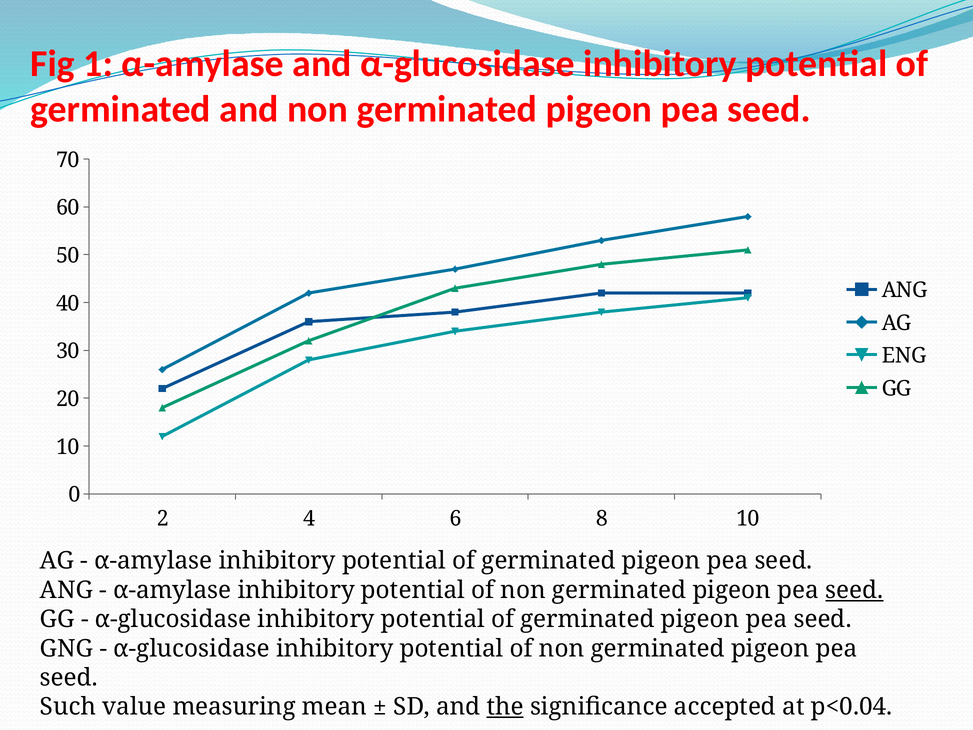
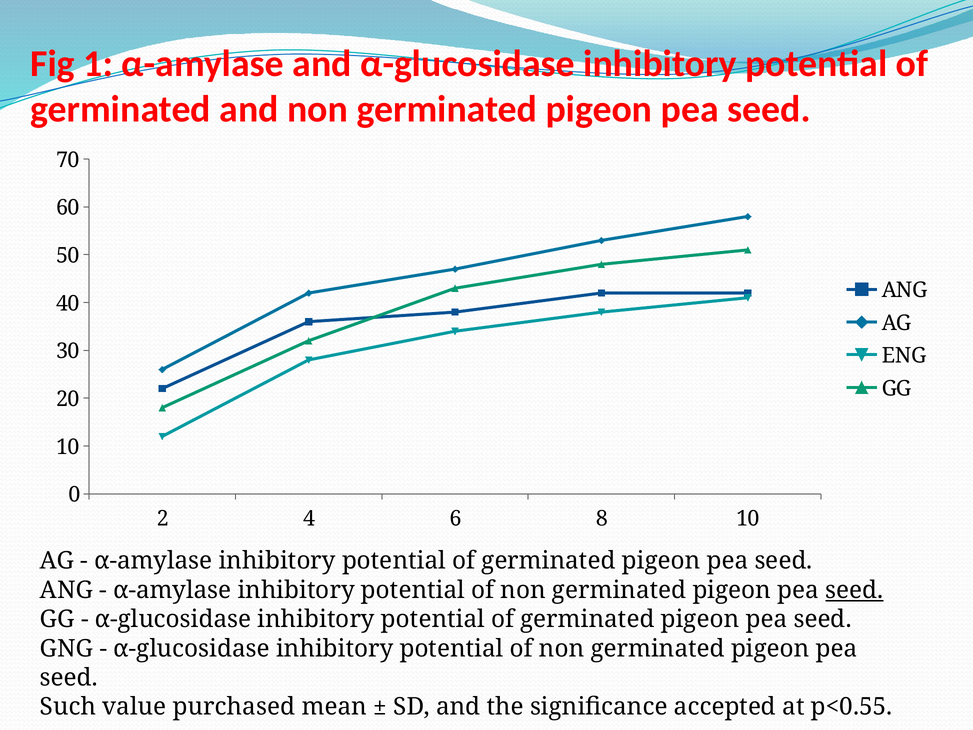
measuring: measuring -> purchased
the underline: present -> none
p<0.04: p<0.04 -> p<0.55
